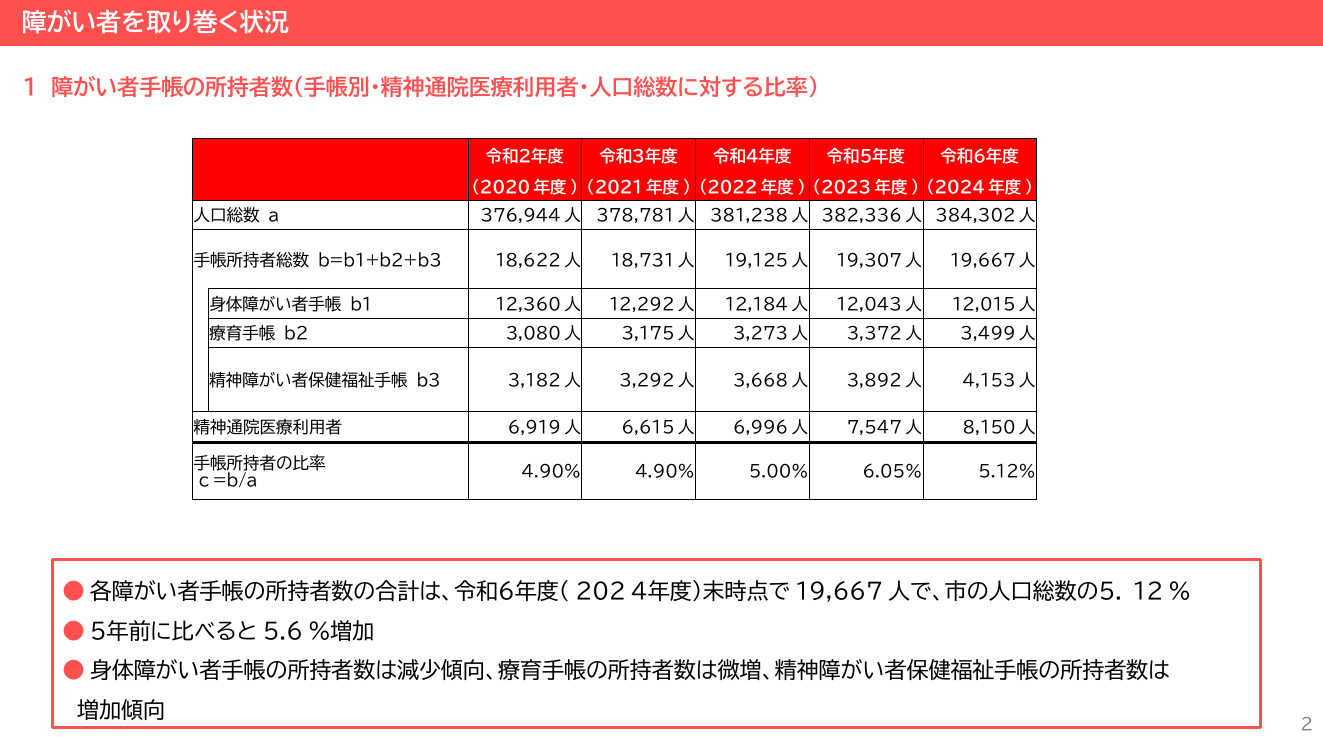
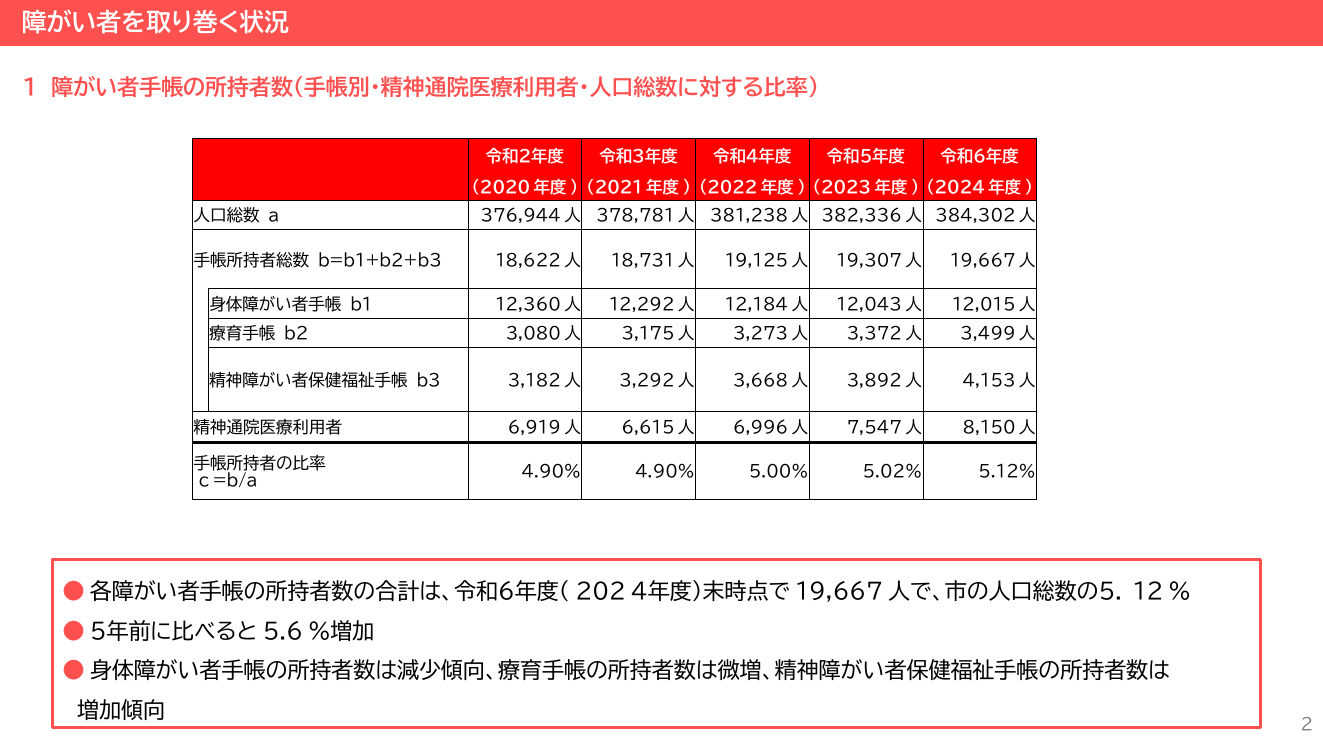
6.05%: 6.05% -> 5.02%
